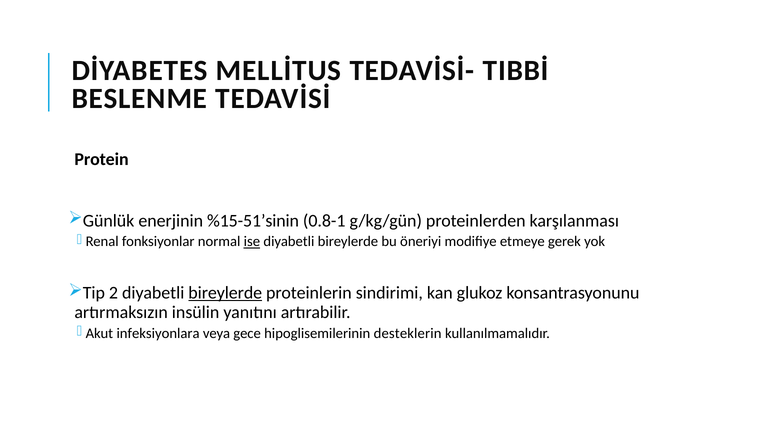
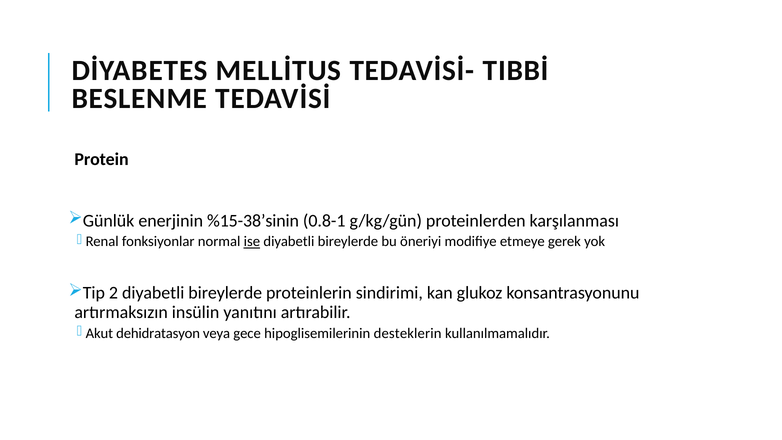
%15-51’sinin: %15-51’sinin -> %15-38’sinin
bireylerde at (225, 293) underline: present -> none
infeksiyonlara: infeksiyonlara -> dehidratasyon
